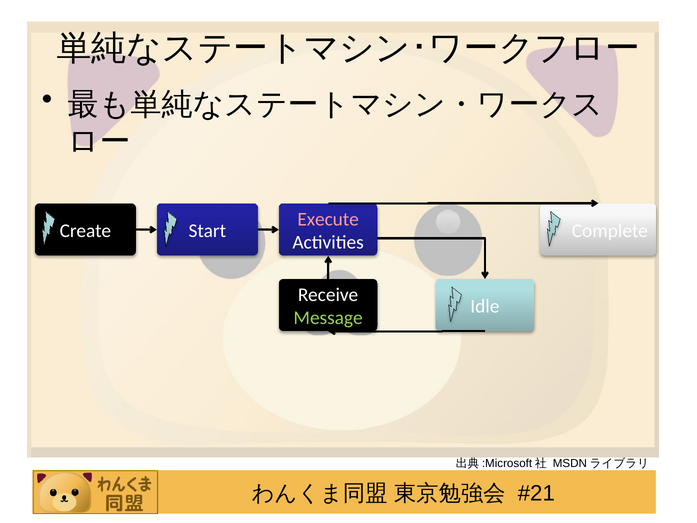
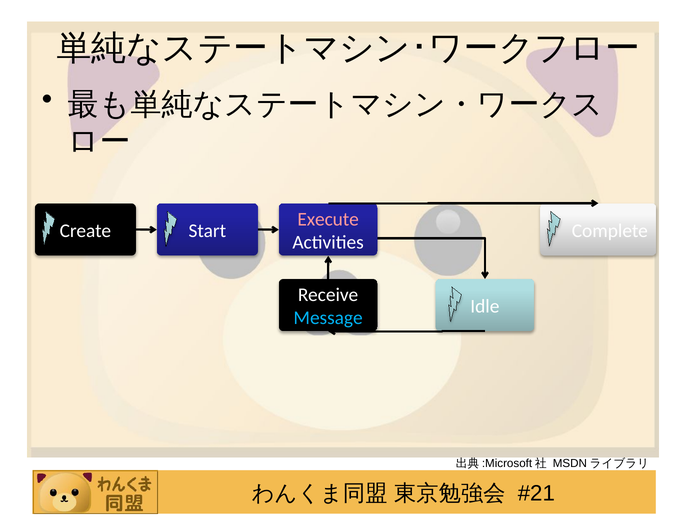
Message colour: light green -> light blue
